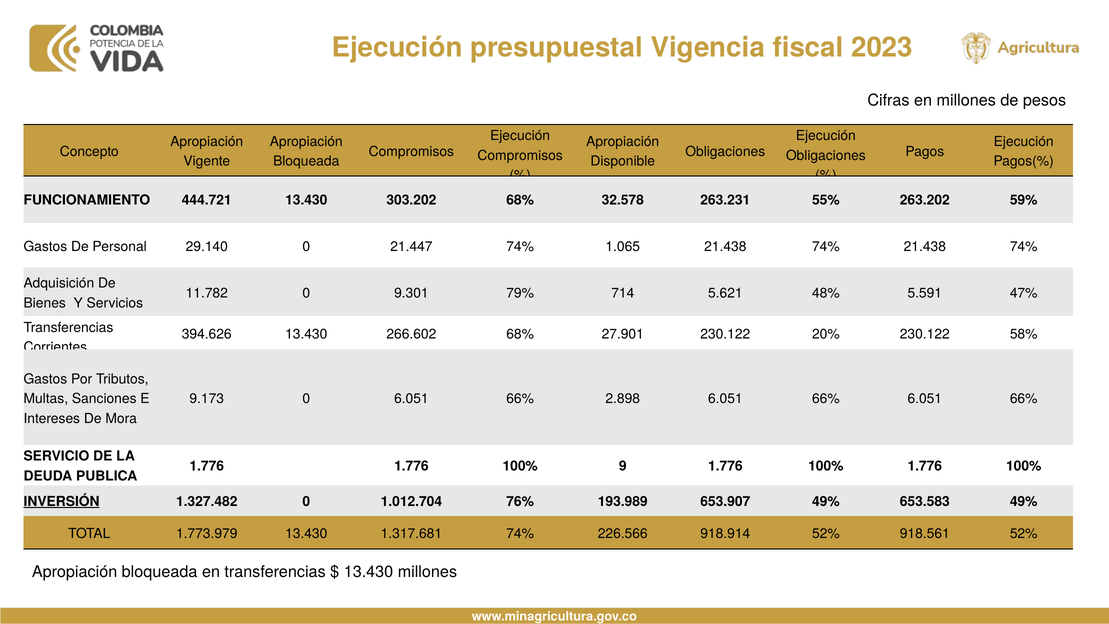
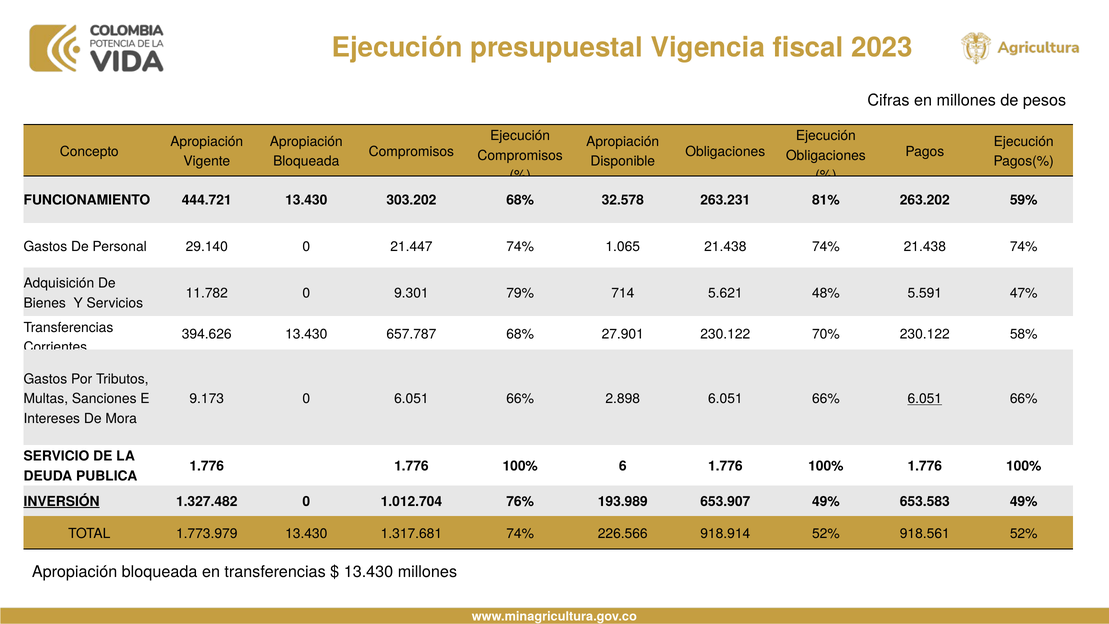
55%: 55% -> 81%
266.602: 266.602 -> 657.787
20%: 20% -> 70%
6.051 at (925, 399) underline: none -> present
9: 9 -> 6
